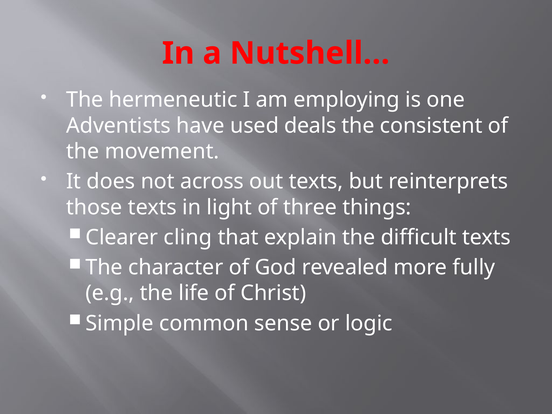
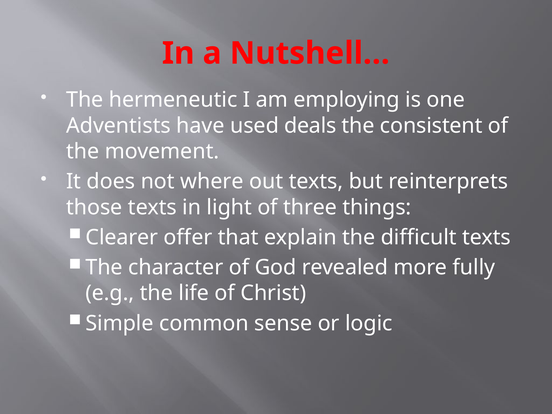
across: across -> where
cling: cling -> offer
